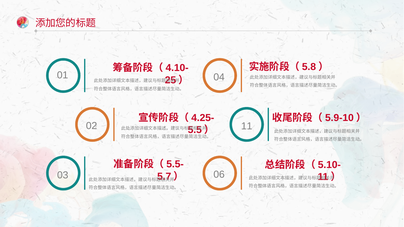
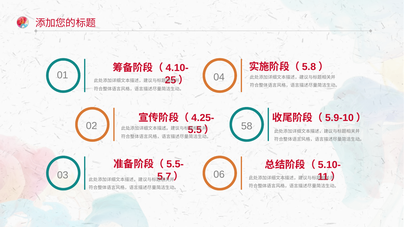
11: 11 -> 58
